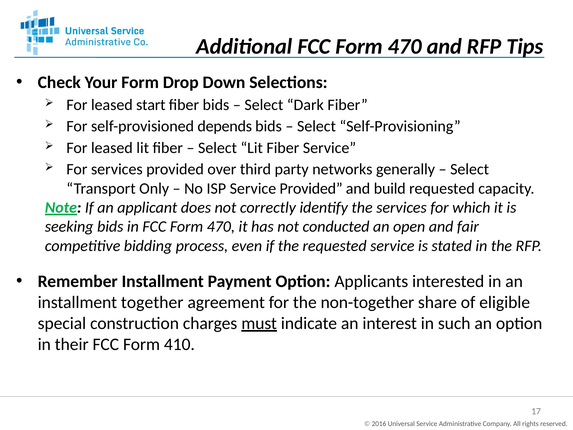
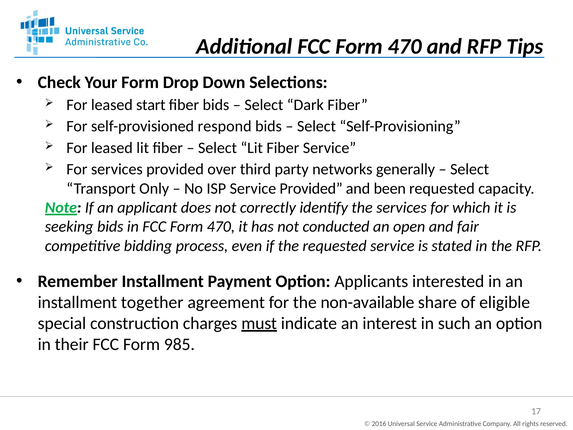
depends: depends -> respond
build: build -> been
non-together: non-together -> non-available
410: 410 -> 985
